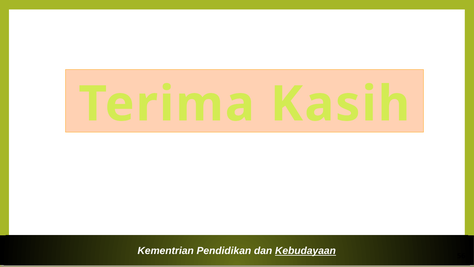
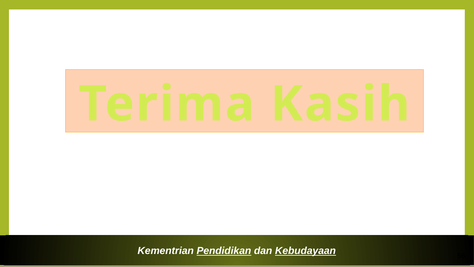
Pendidikan underline: none -> present
